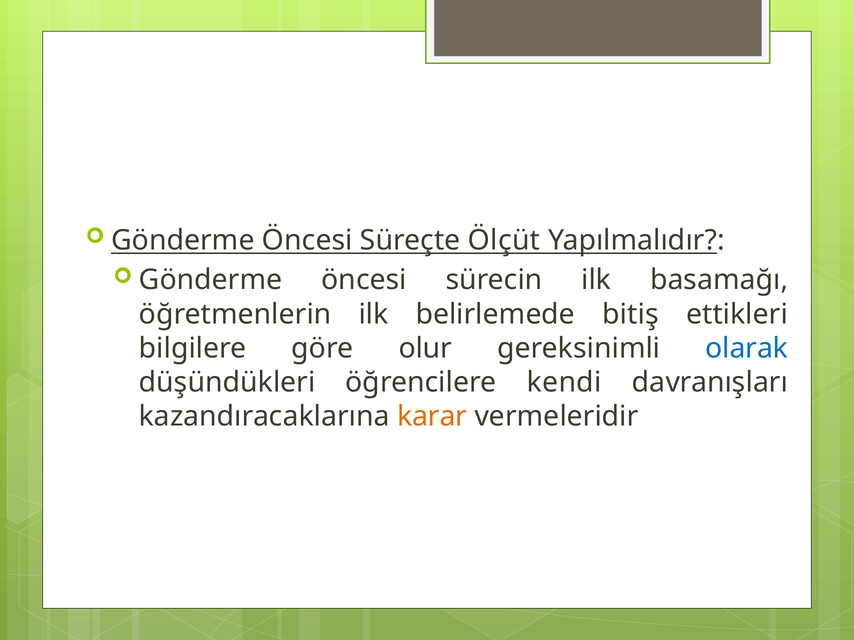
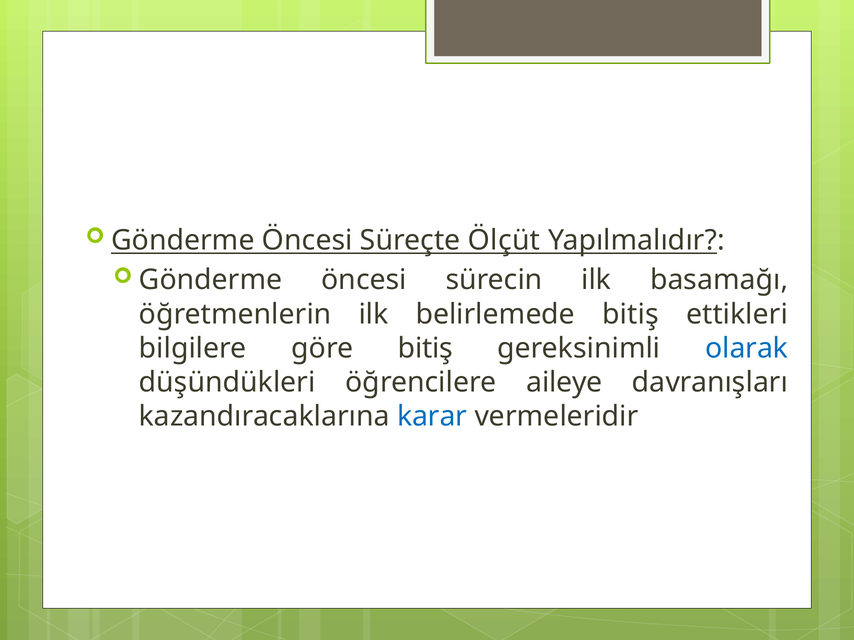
göre olur: olur -> bitiş
kendi: kendi -> aileye
karar colour: orange -> blue
